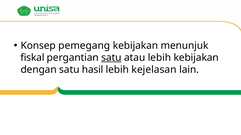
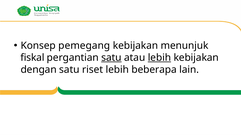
lebih at (159, 58) underline: none -> present
hasil: hasil -> riset
kejelasan: kejelasan -> beberapa
